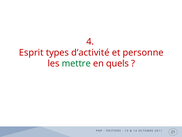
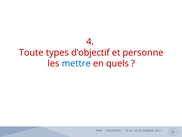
Esprit: Esprit -> Toute
d’activité: d’activité -> d’objectif
mettre colour: green -> blue
